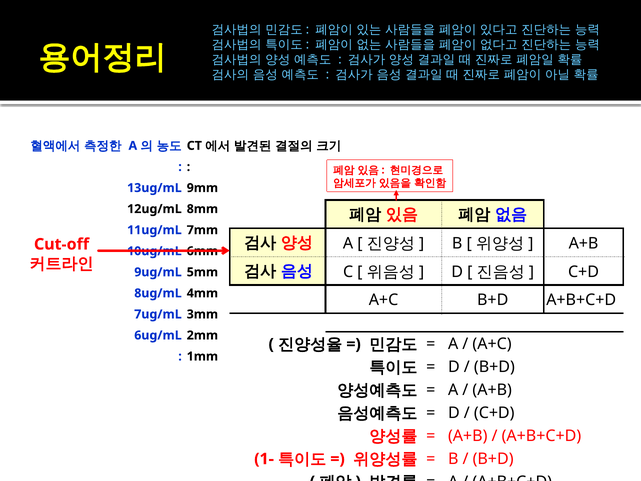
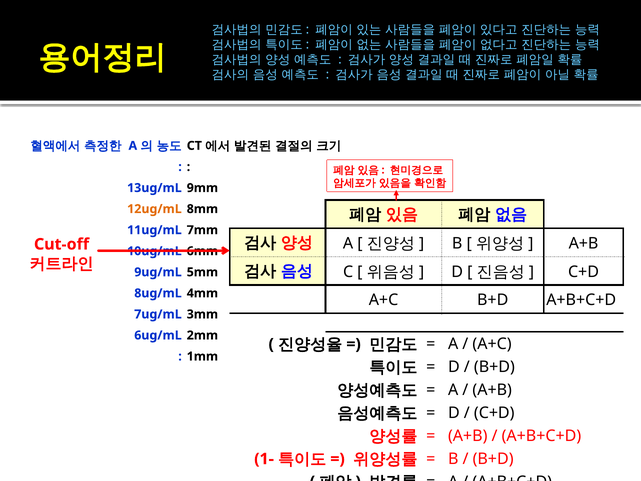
12ug/mL colour: black -> orange
